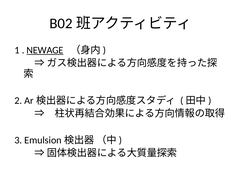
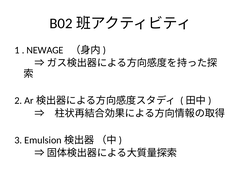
NEWAGE underline: present -> none
